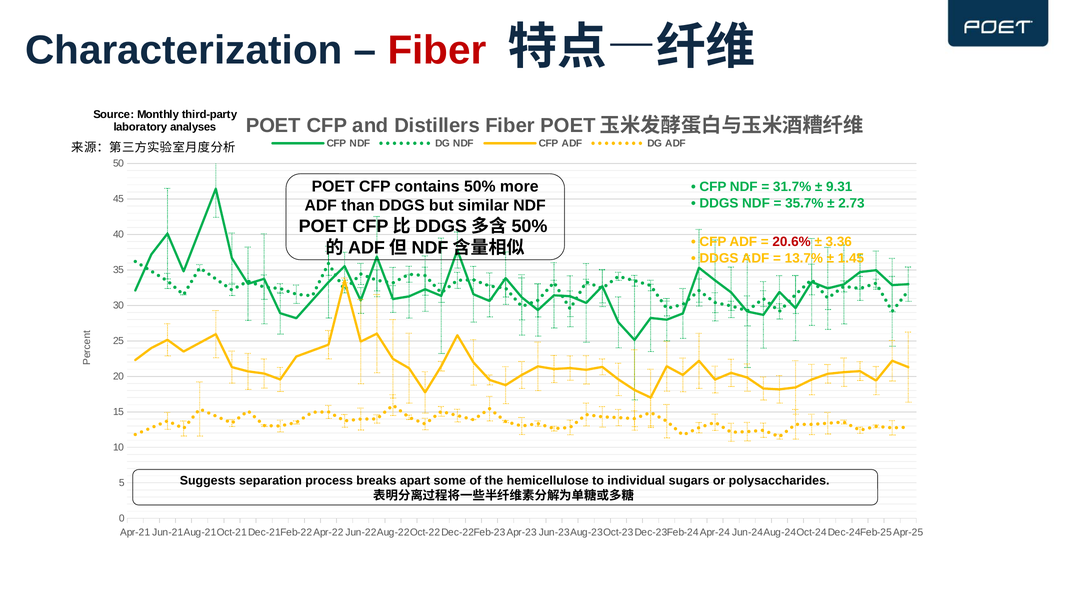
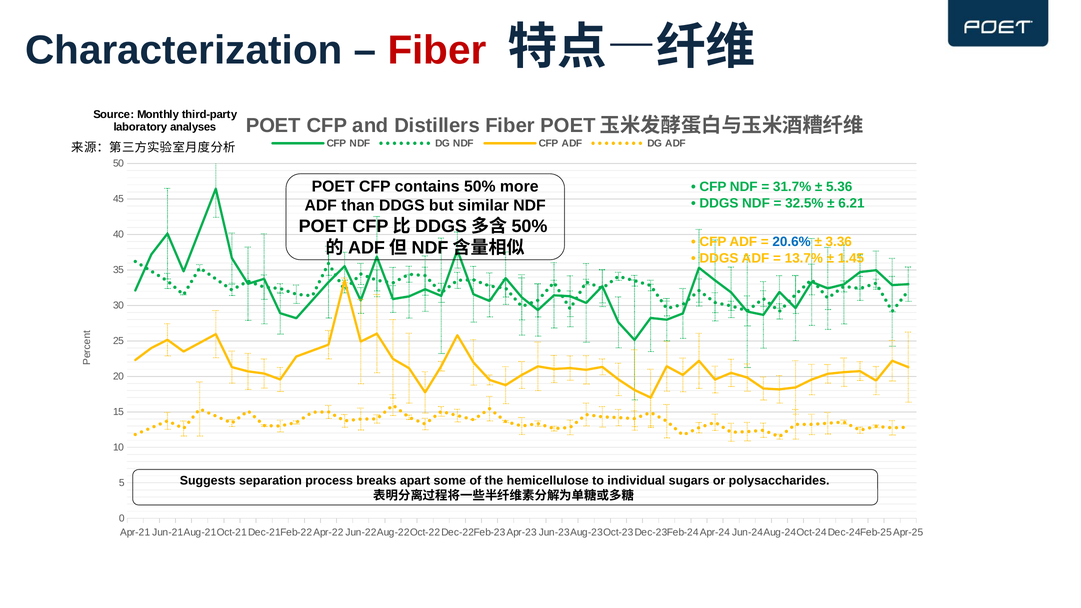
9.31: 9.31 -> 5.36
35.7%: 35.7% -> 32.5%
2.73: 2.73 -> 6.21
20.6% colour: red -> blue
